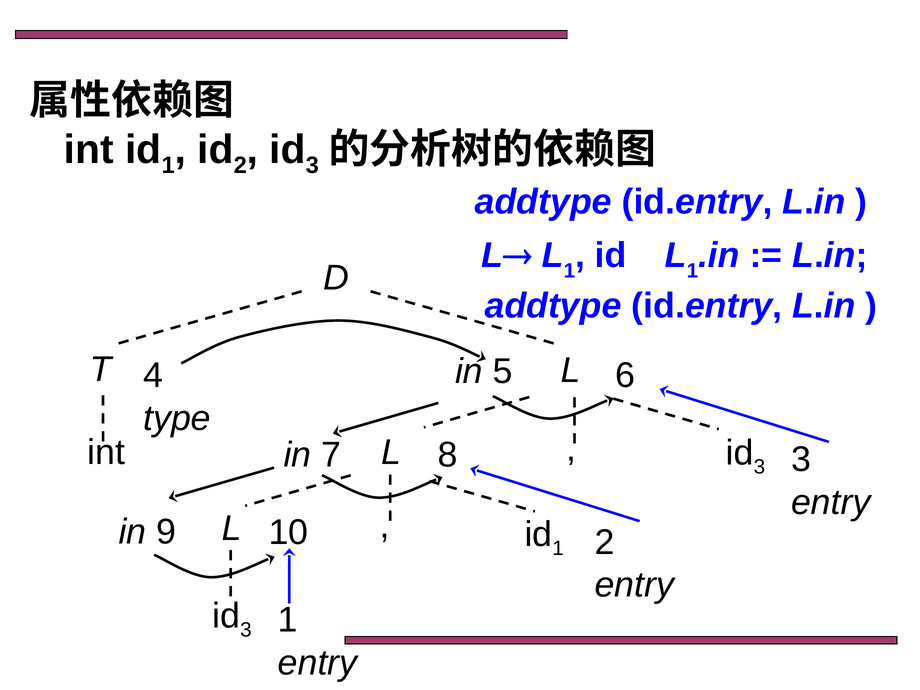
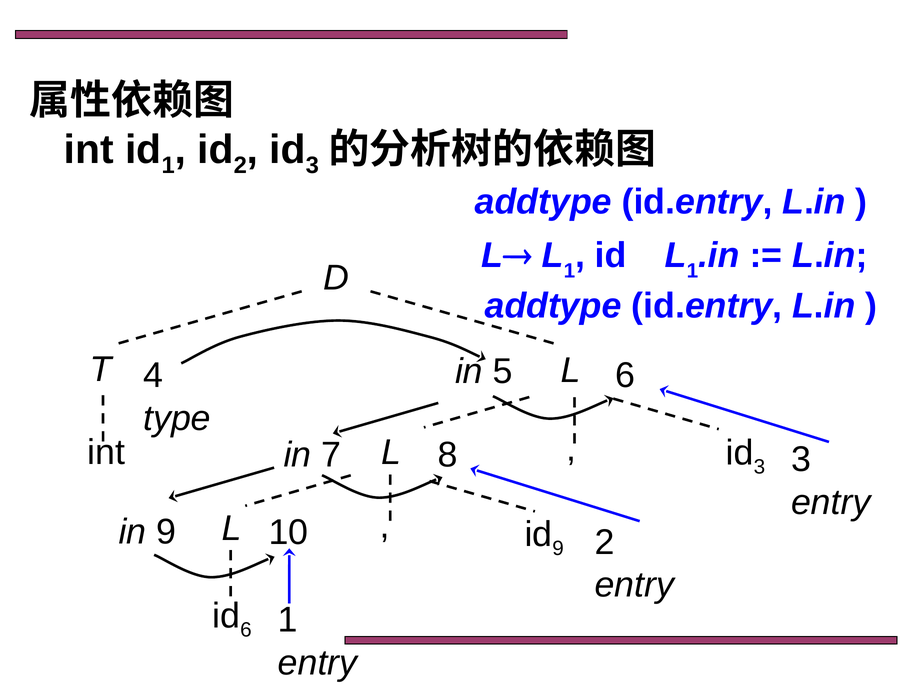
L id 1: 1 -> 9
3 at (246, 630): 3 -> 6
